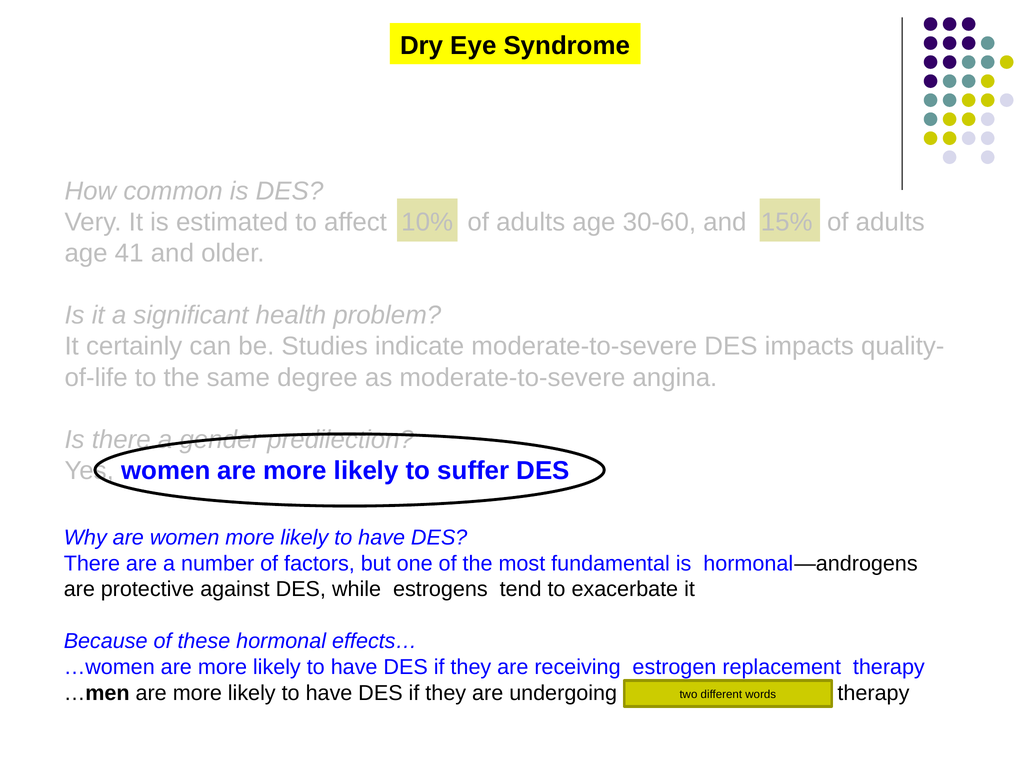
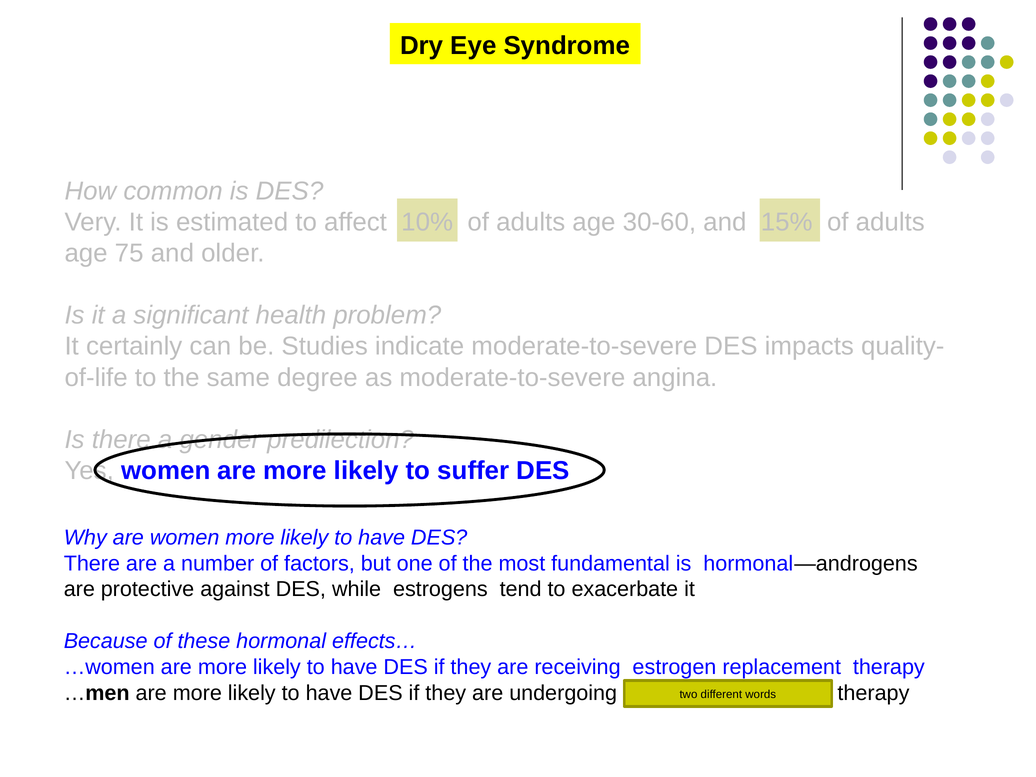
41: 41 -> 75
